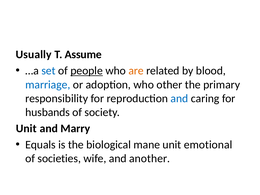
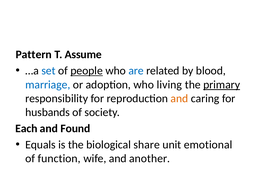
Usually: Usually -> Pattern
are colour: orange -> blue
other: other -> living
primary underline: none -> present
and at (179, 98) colour: blue -> orange
Unit at (26, 129): Unit -> Each
Marry: Marry -> Found
mane: mane -> share
societies: societies -> function
